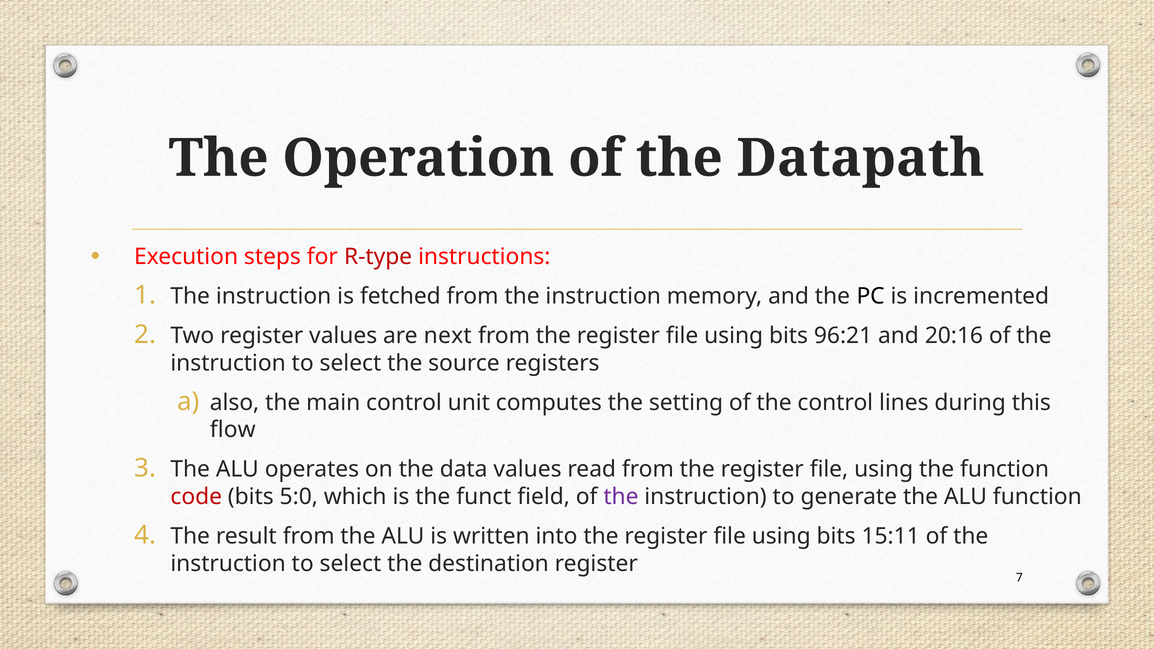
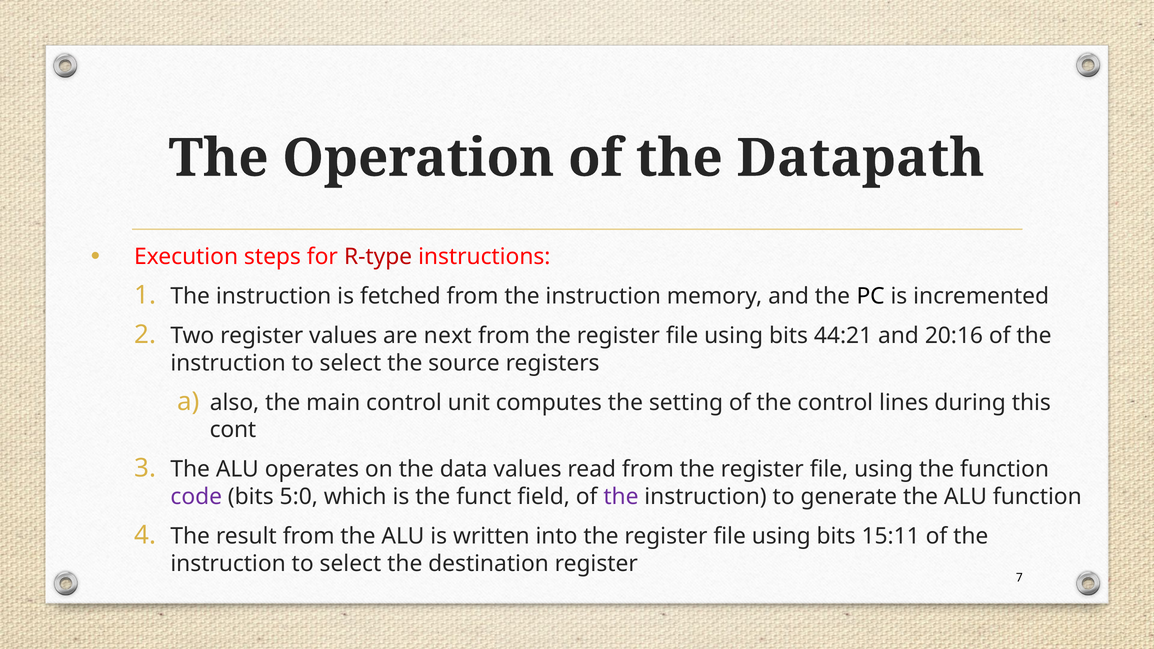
96:21: 96:21 -> 44:21
flow: flow -> cont
code colour: red -> purple
